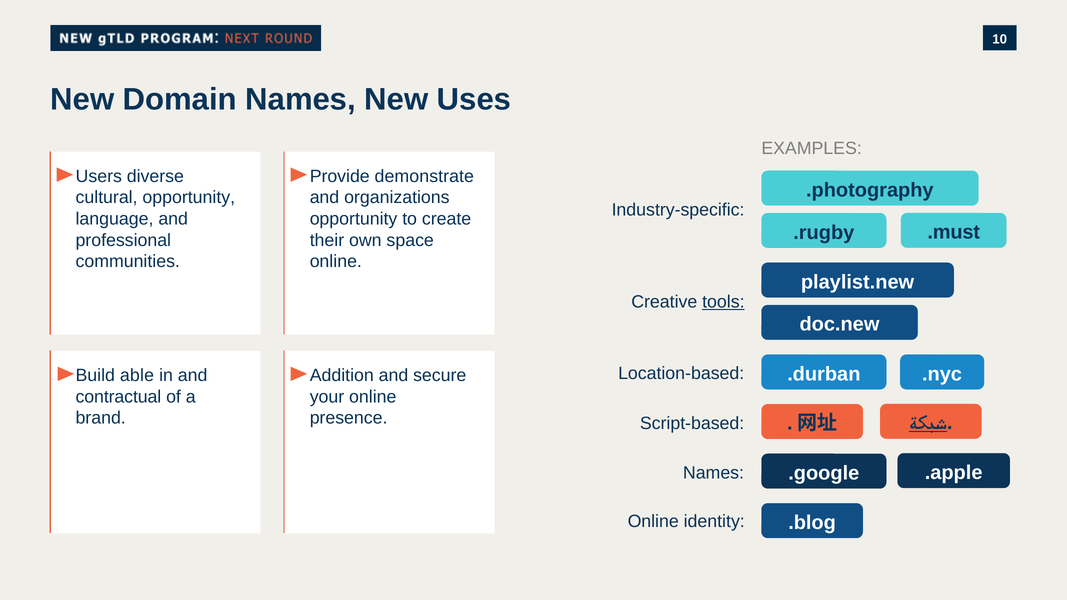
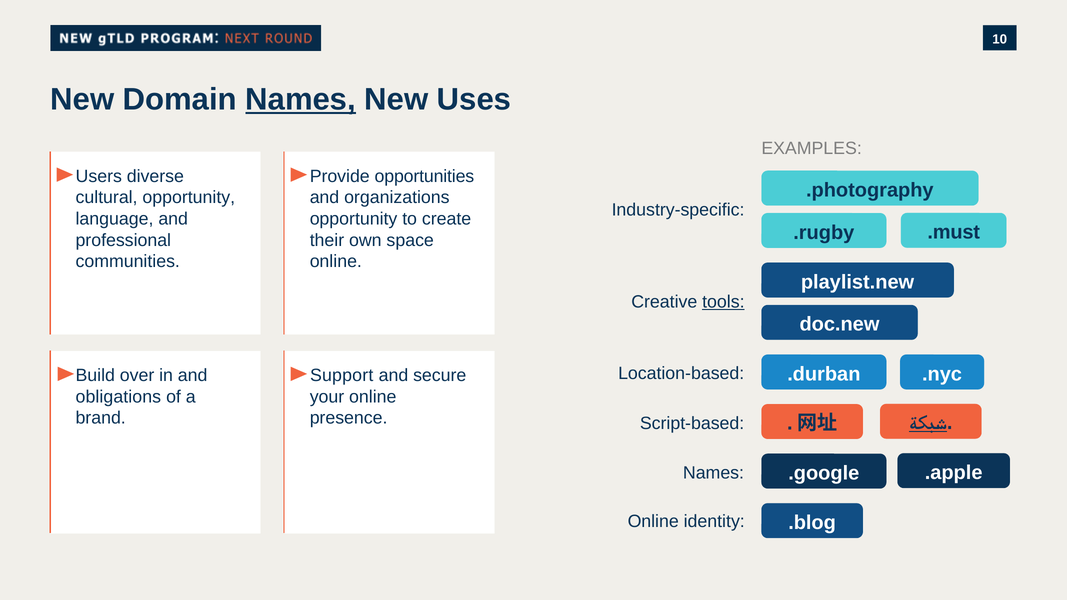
Names at (301, 100) underline: none -> present
demonstrate: demonstrate -> opportunities
able: able -> over
Addition: Addition -> Support
contractual: contractual -> obligations
